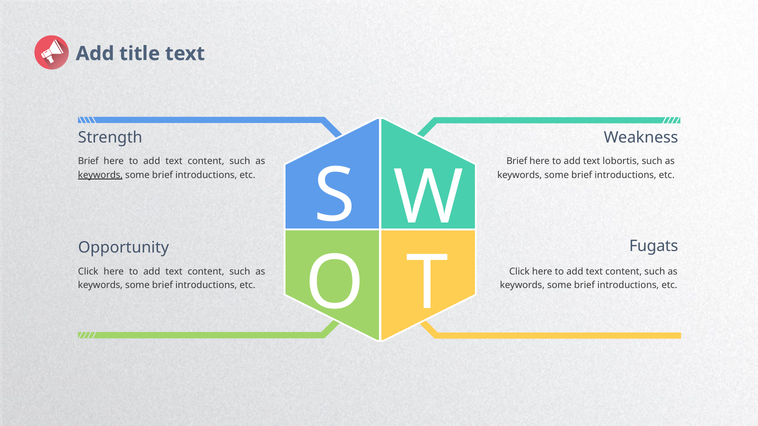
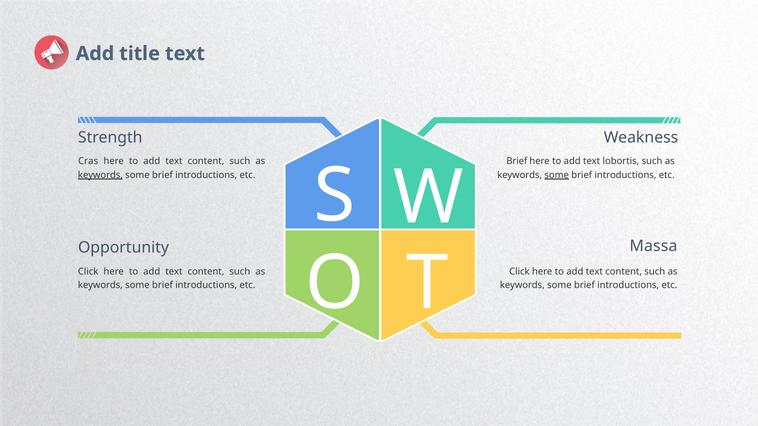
Brief at (88, 161): Brief -> Cras
some at (557, 175) underline: none -> present
Fugats: Fugats -> Massa
